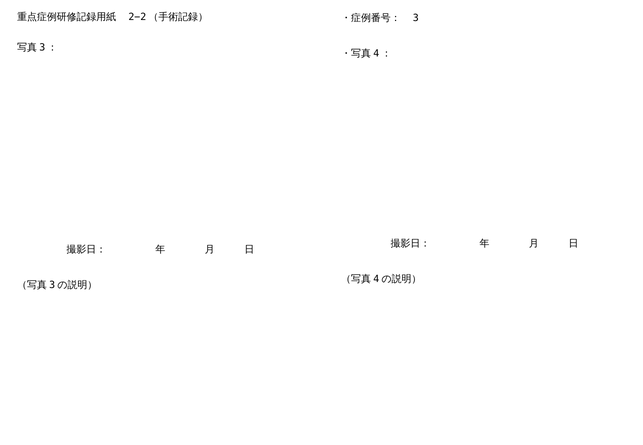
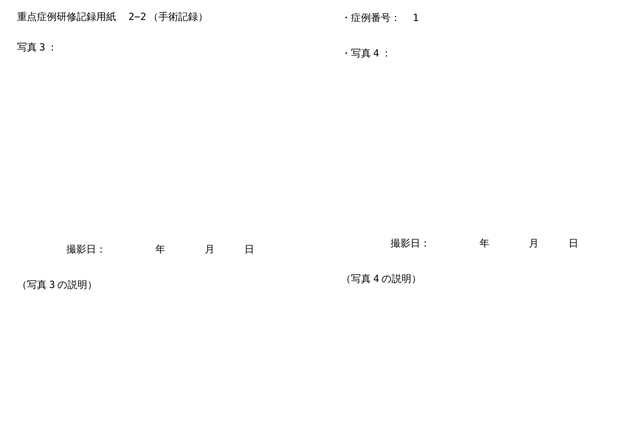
3: 3 -> 1
